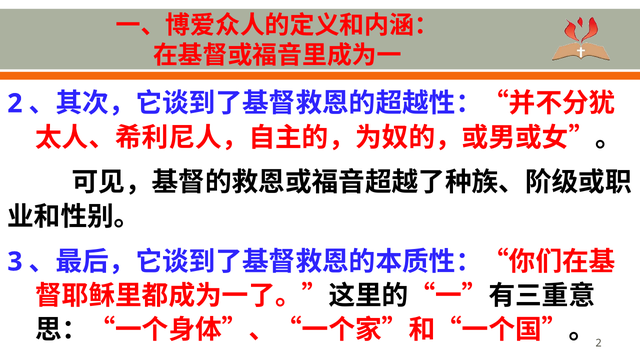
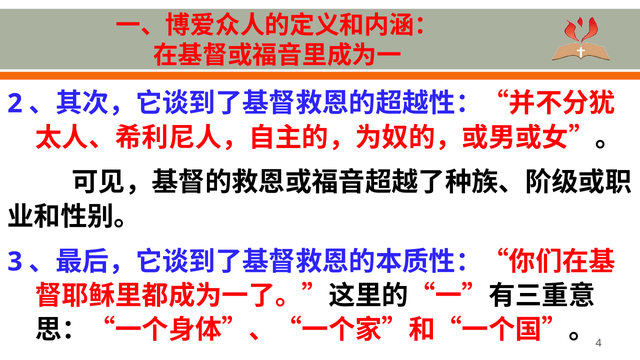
2 at (599, 343): 2 -> 4
